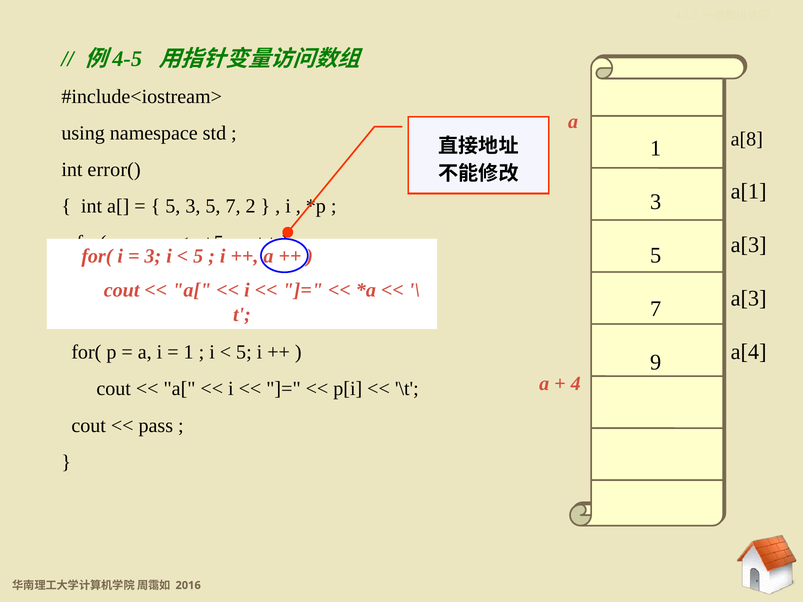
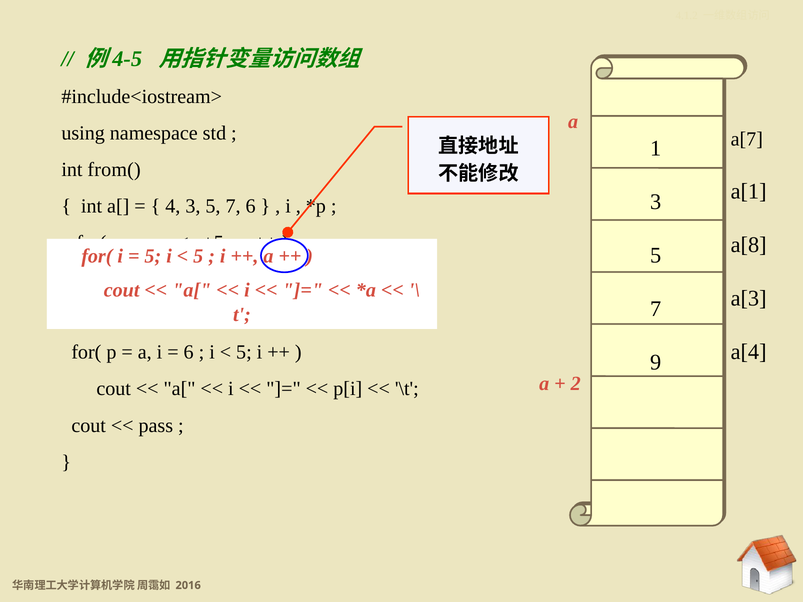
a[8: a[8 -> a[7
error(: error( -> from(
5 at (173, 206): 5 -> 4
7 2: 2 -> 6
a[3 at (749, 245): a[3 -> a[8
3 at (153, 256): 3 -> 5
1 at (189, 352): 1 -> 6
4: 4 -> 2
